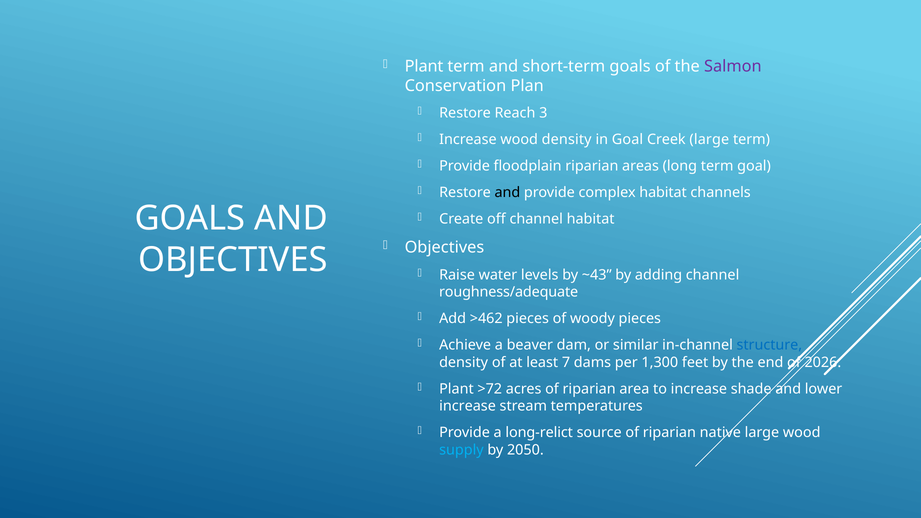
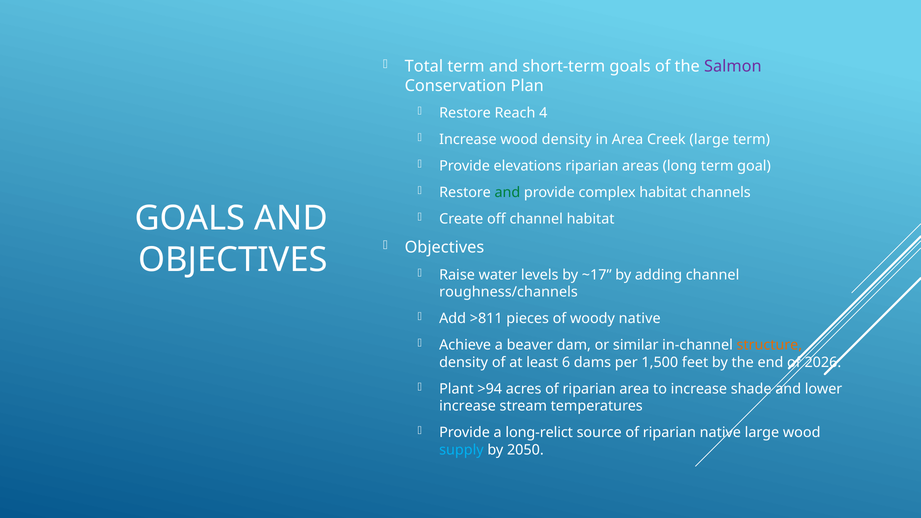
Plant at (424, 66): Plant -> Total
3: 3 -> 4
in Goal: Goal -> Area
floodplain: floodplain -> elevations
and at (507, 193) colour: black -> green
~43: ~43 -> ~17
roughness/adequate: roughness/adequate -> roughness/channels
>462: >462 -> >811
woody pieces: pieces -> native
structure colour: blue -> orange
7: 7 -> 6
1,300: 1,300 -> 1,500
>72: >72 -> >94
